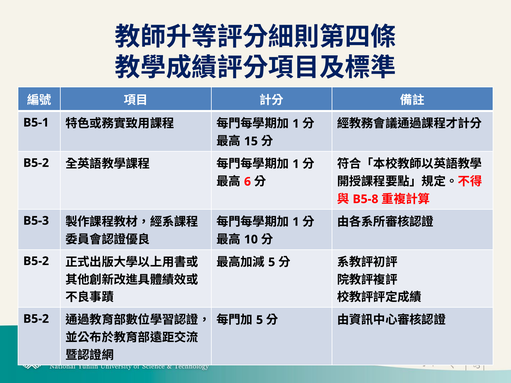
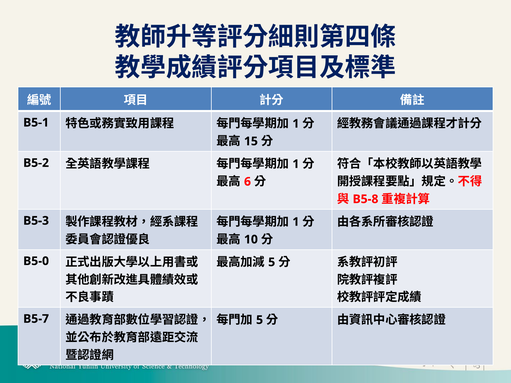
B5-2 at (36, 261): B5-2 -> B5-0
B5-2 at (36, 319): B5-2 -> B5-7
